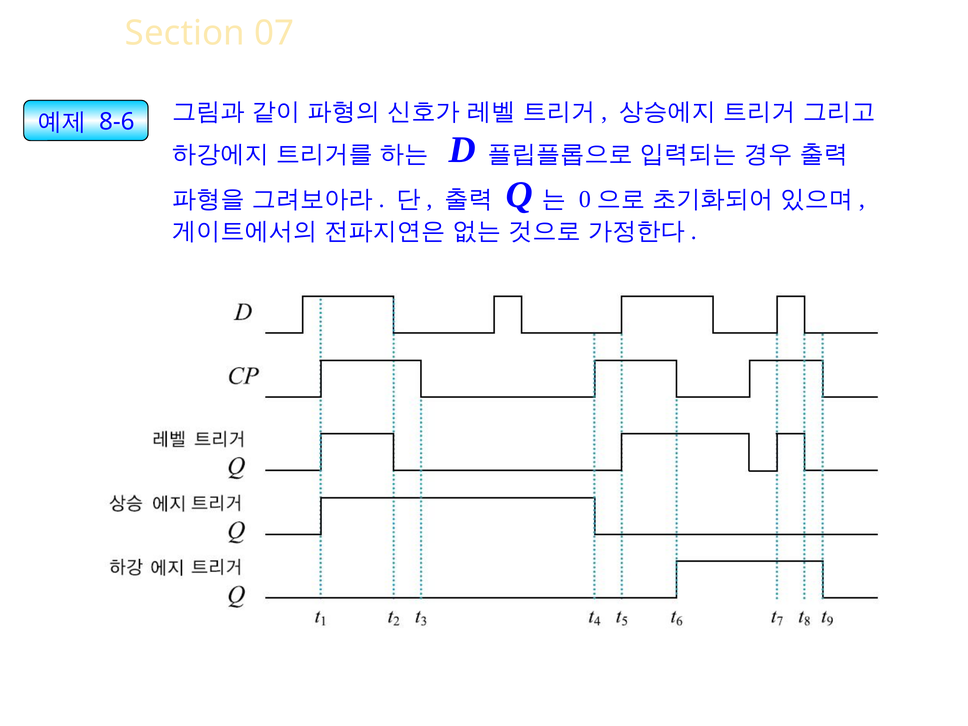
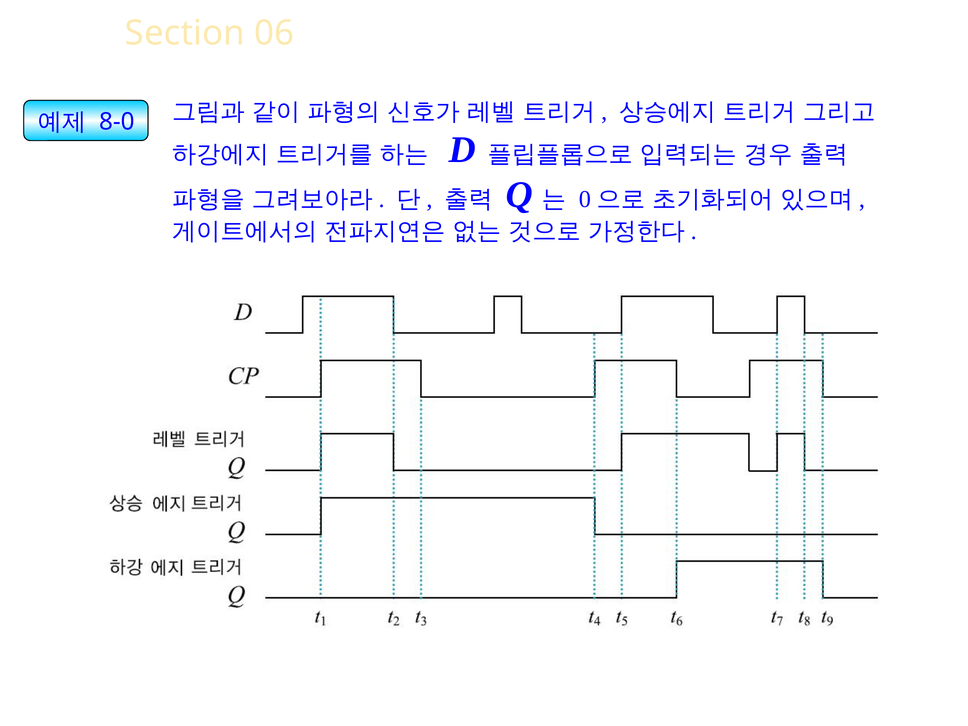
07: 07 -> 06
8-6: 8-6 -> 8-0
